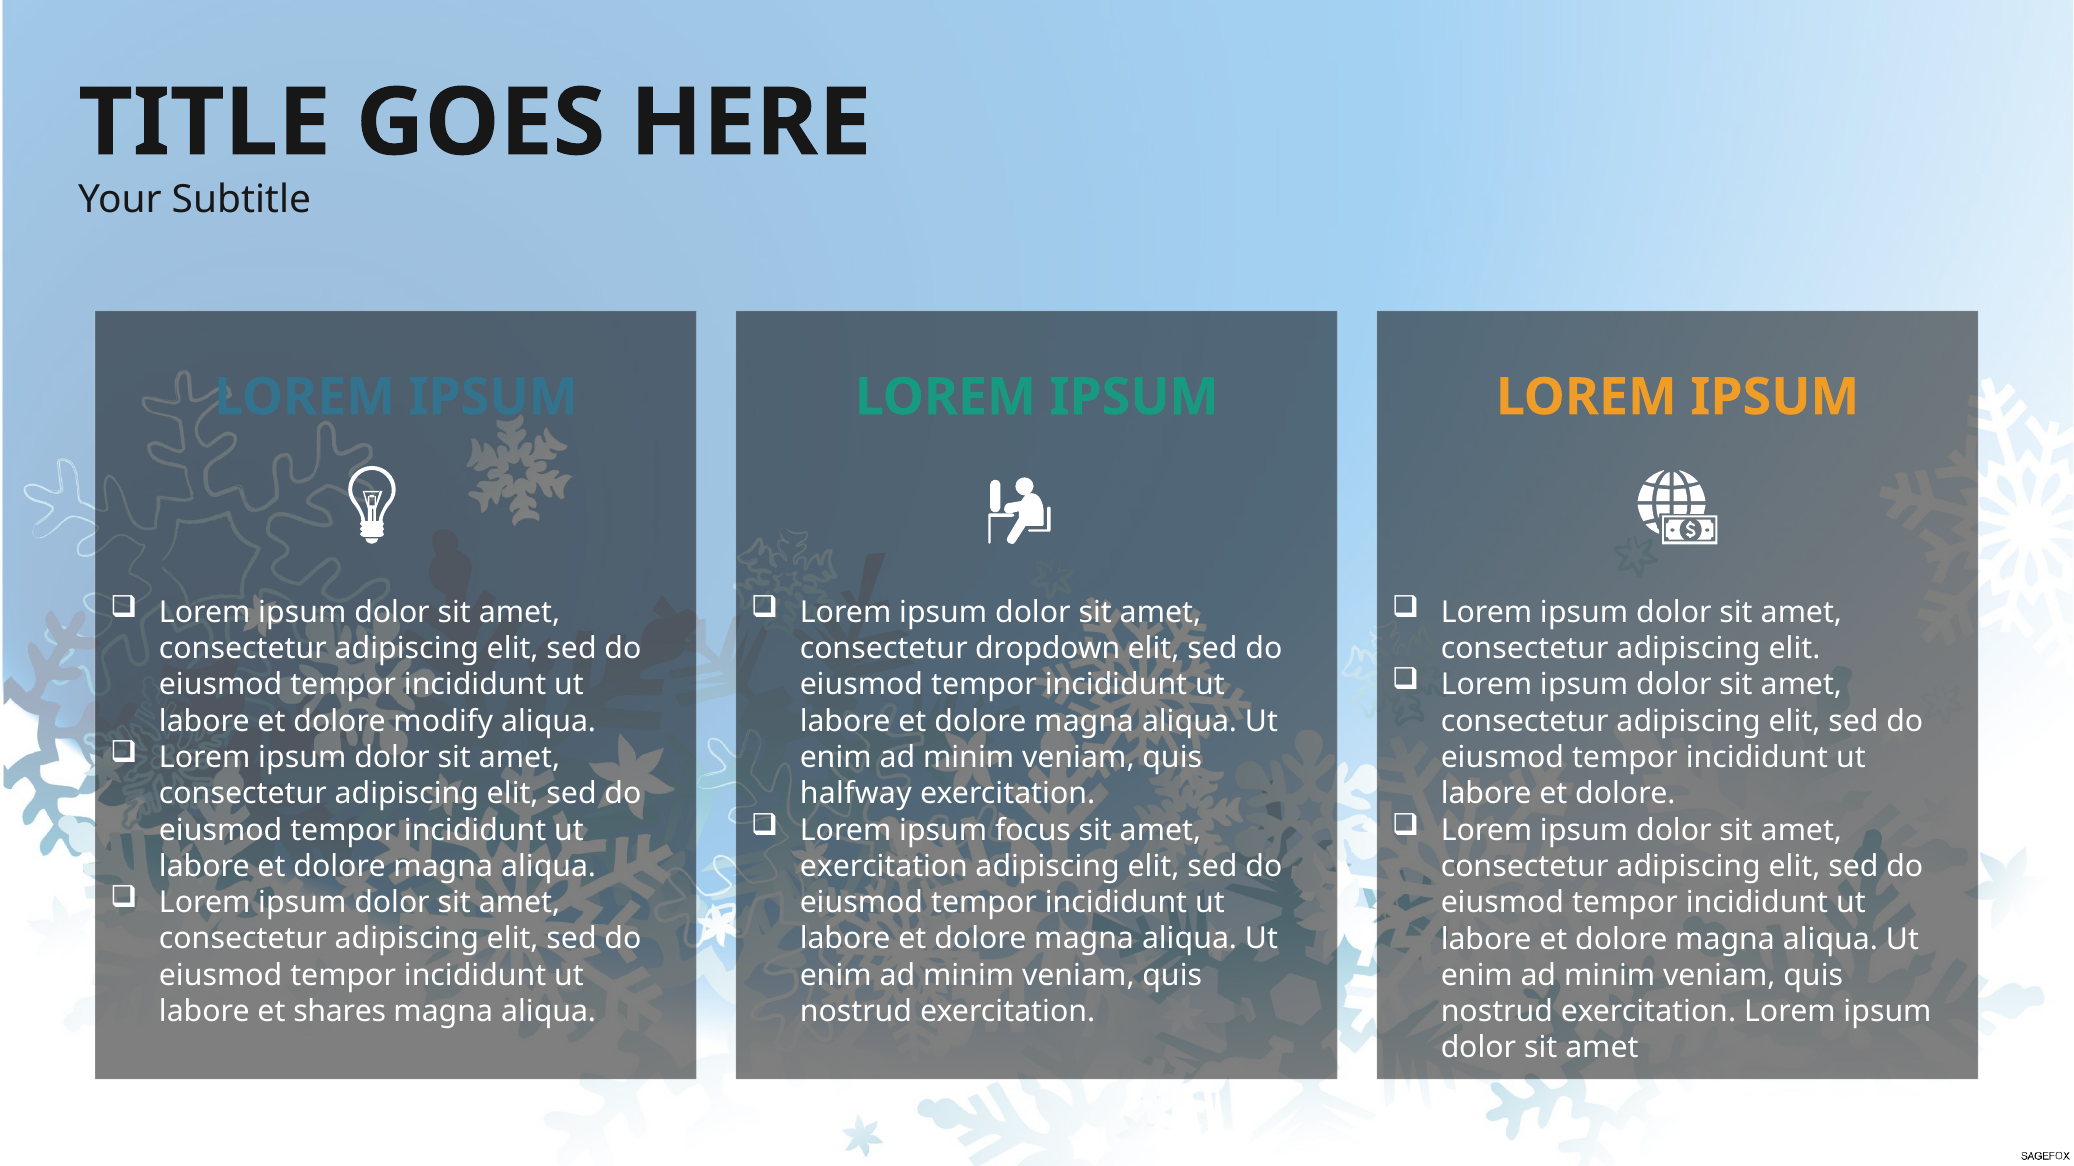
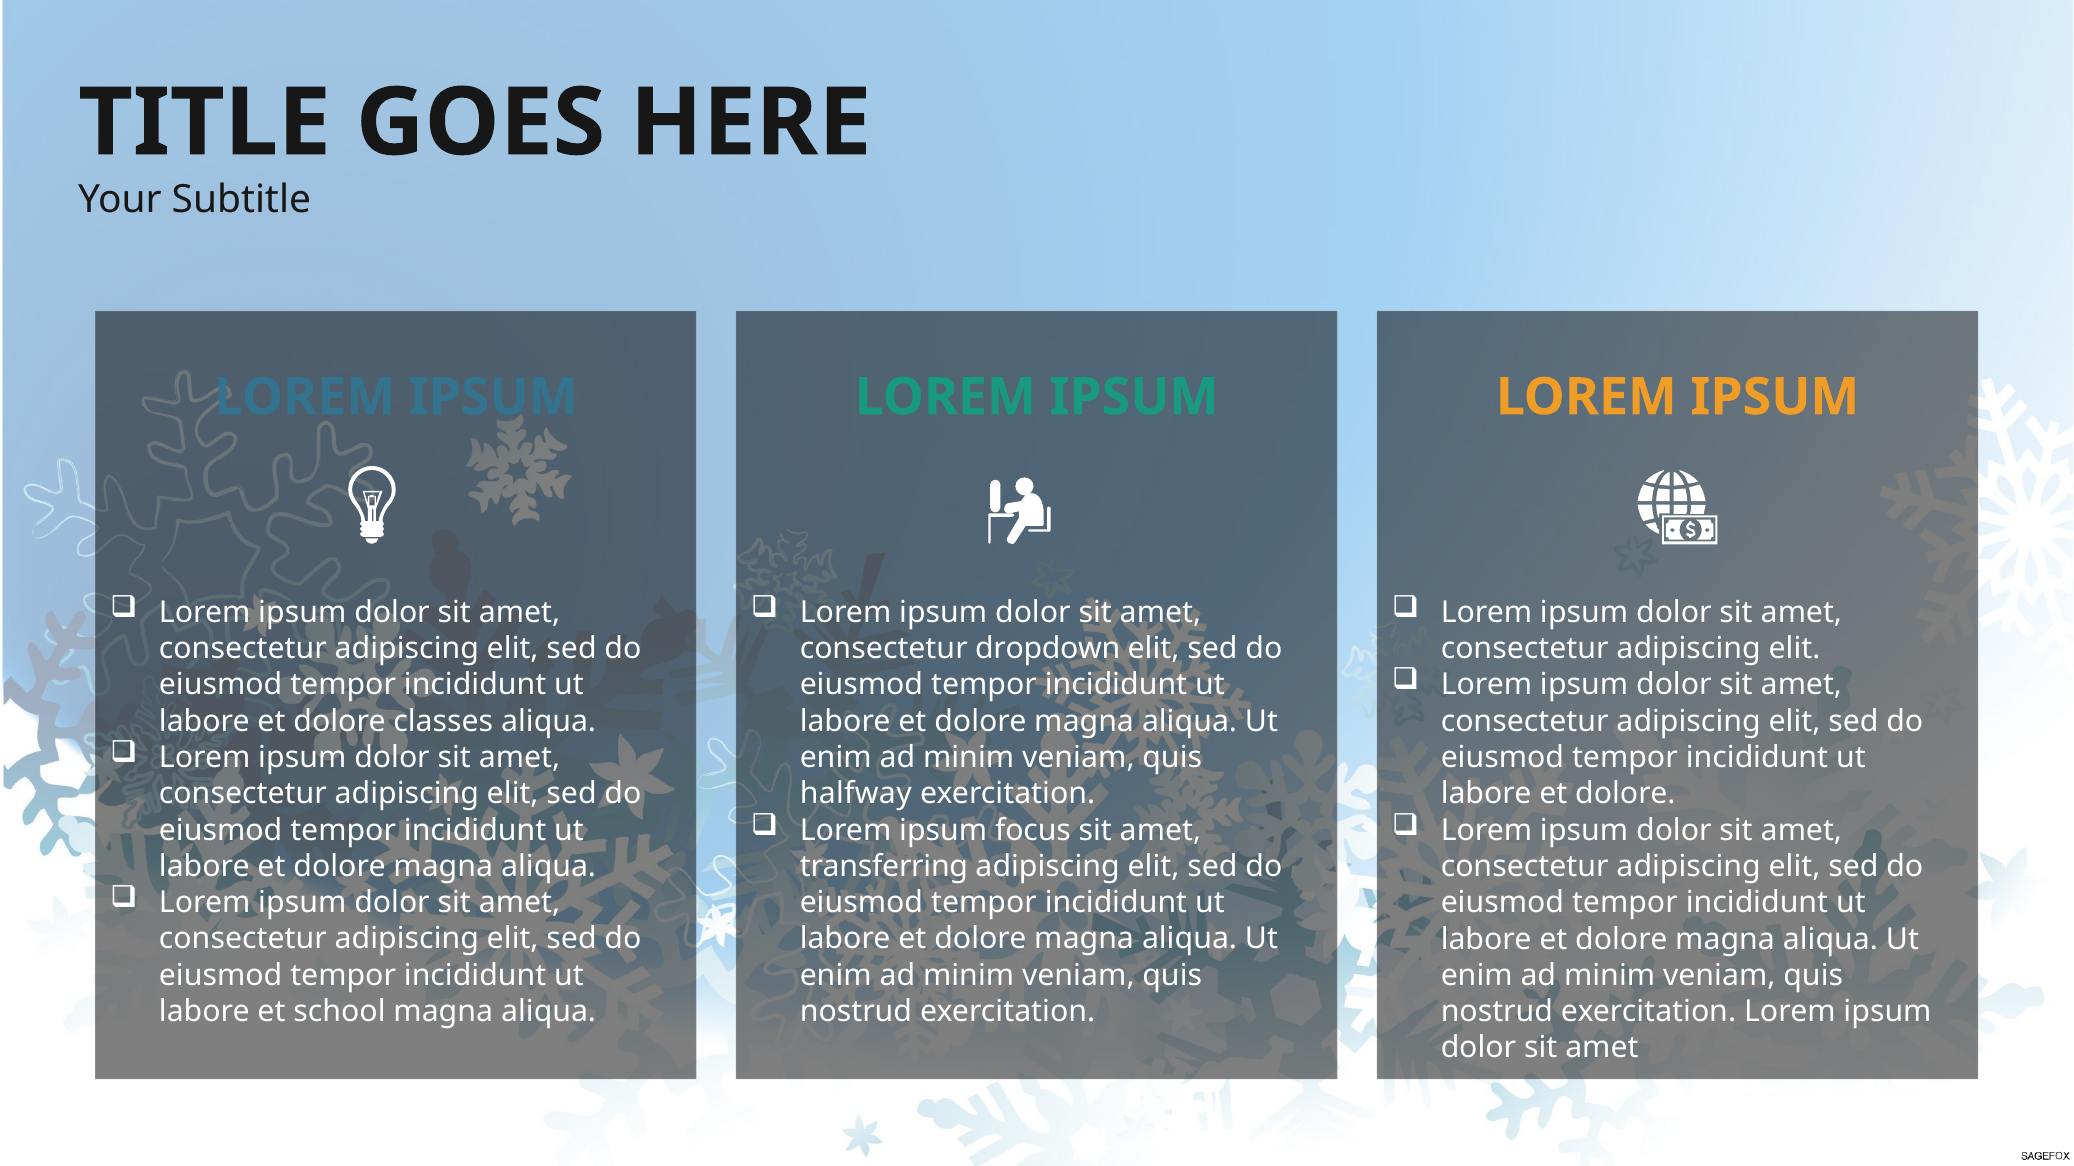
modify: modify -> classes
exercitation at (884, 867): exercitation -> transferring
shares: shares -> school
